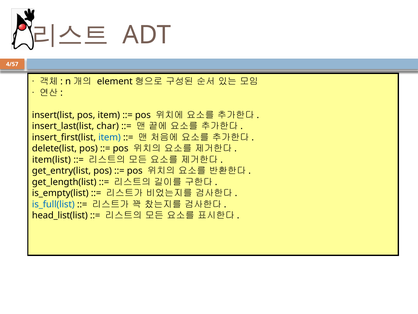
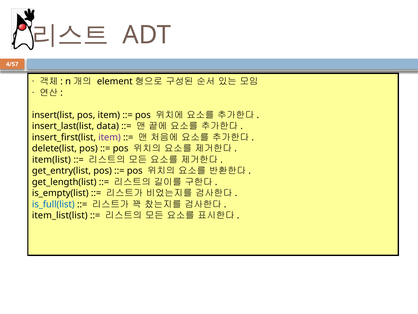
char: char -> data
item at (110, 137) colour: blue -> purple
head_list(list: head_list(list -> item_list(list
